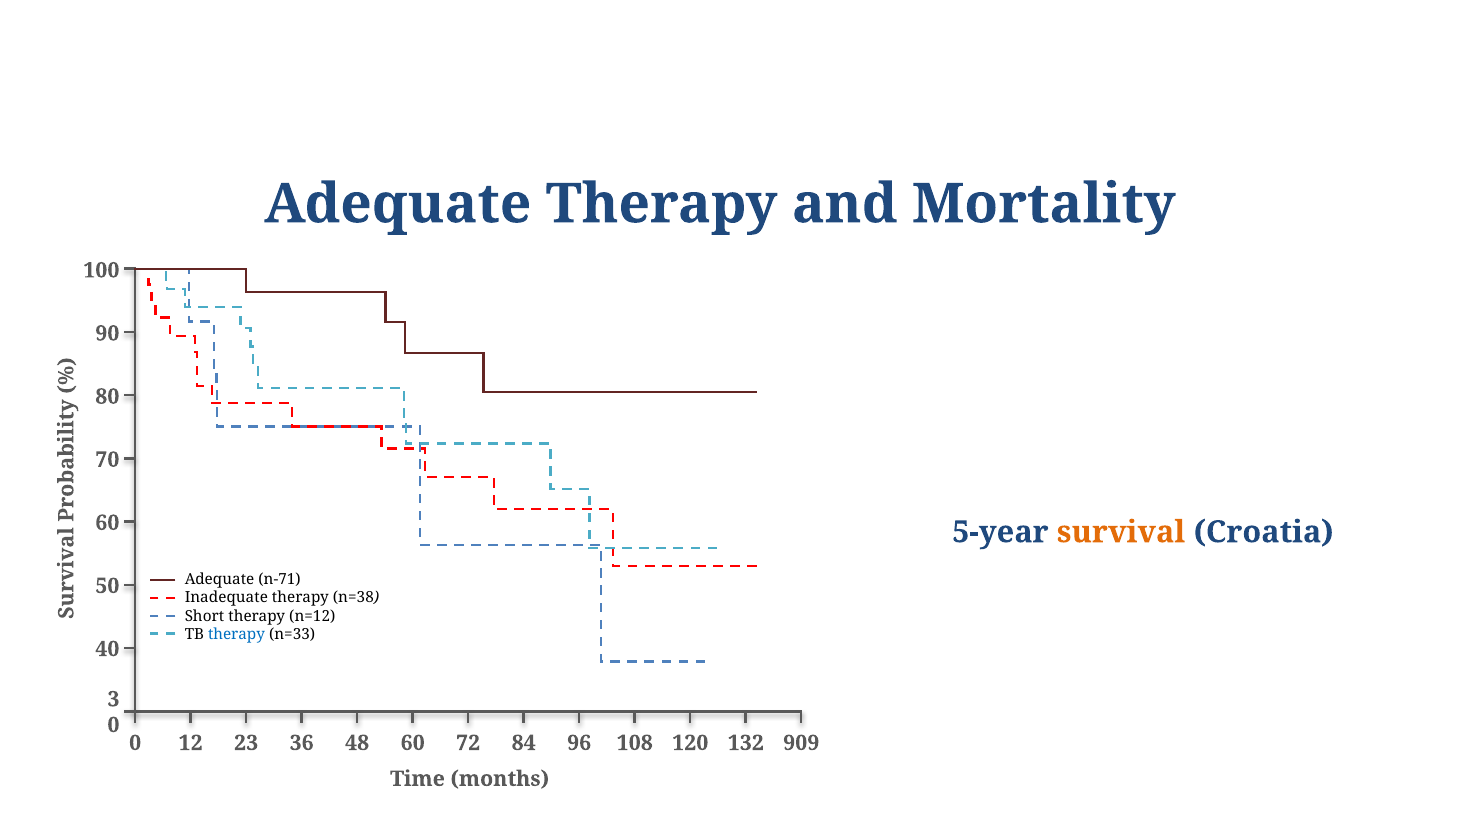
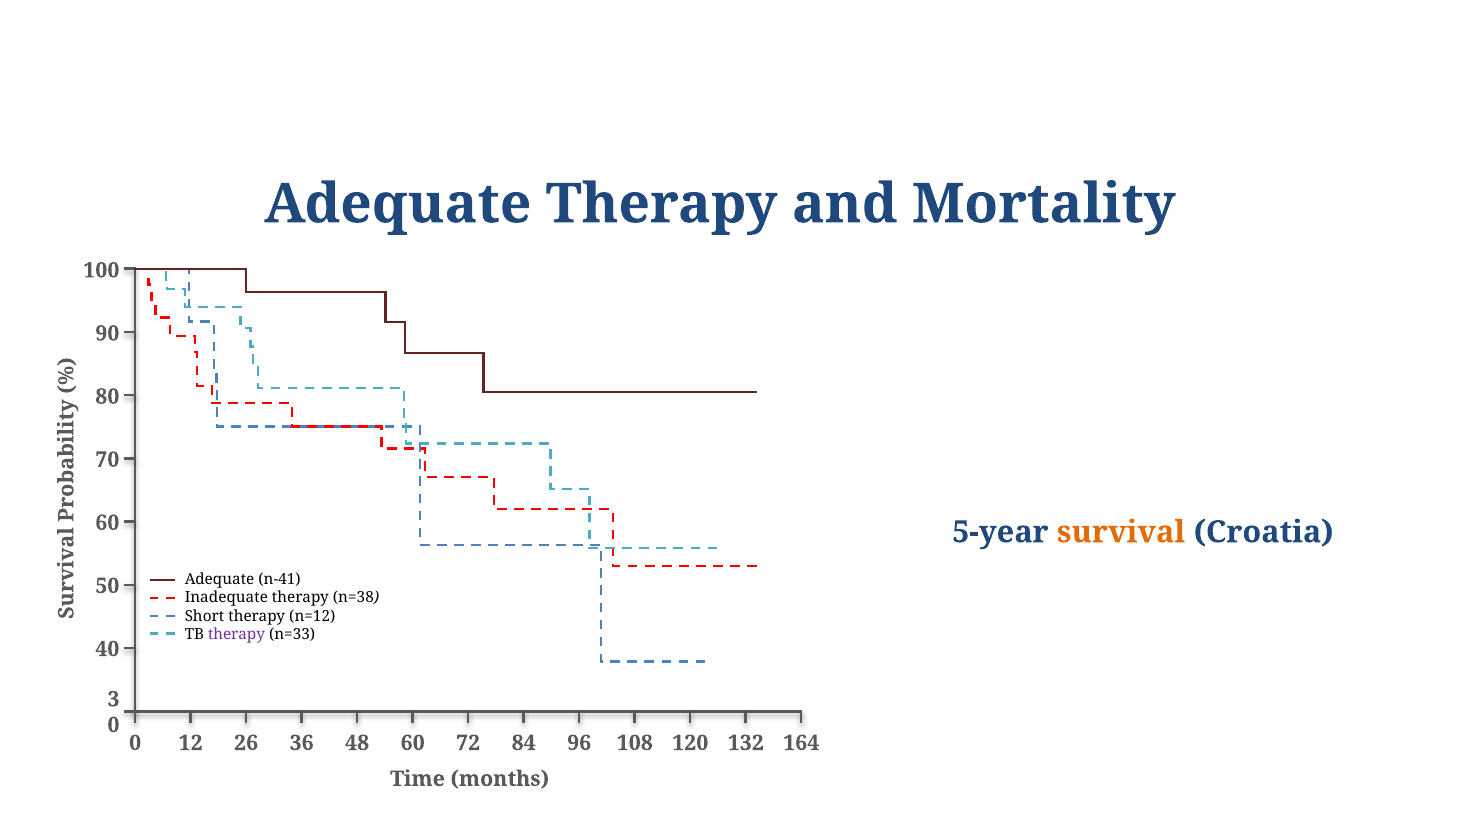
n-71: n-71 -> n-41
therapy at (237, 634) colour: blue -> purple
23: 23 -> 26
909: 909 -> 164
